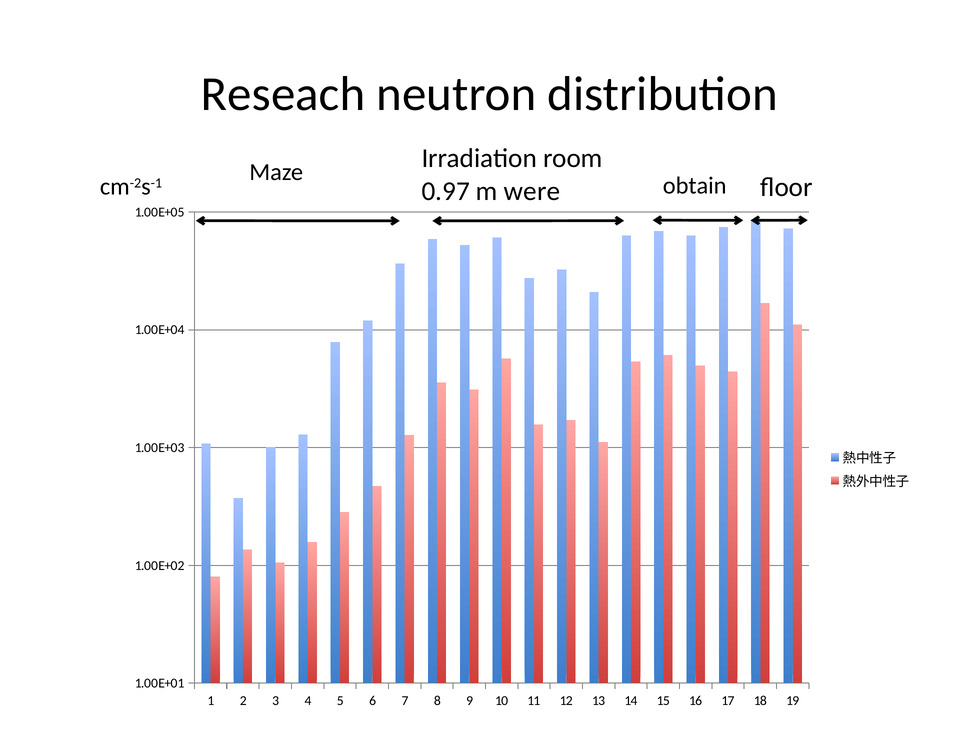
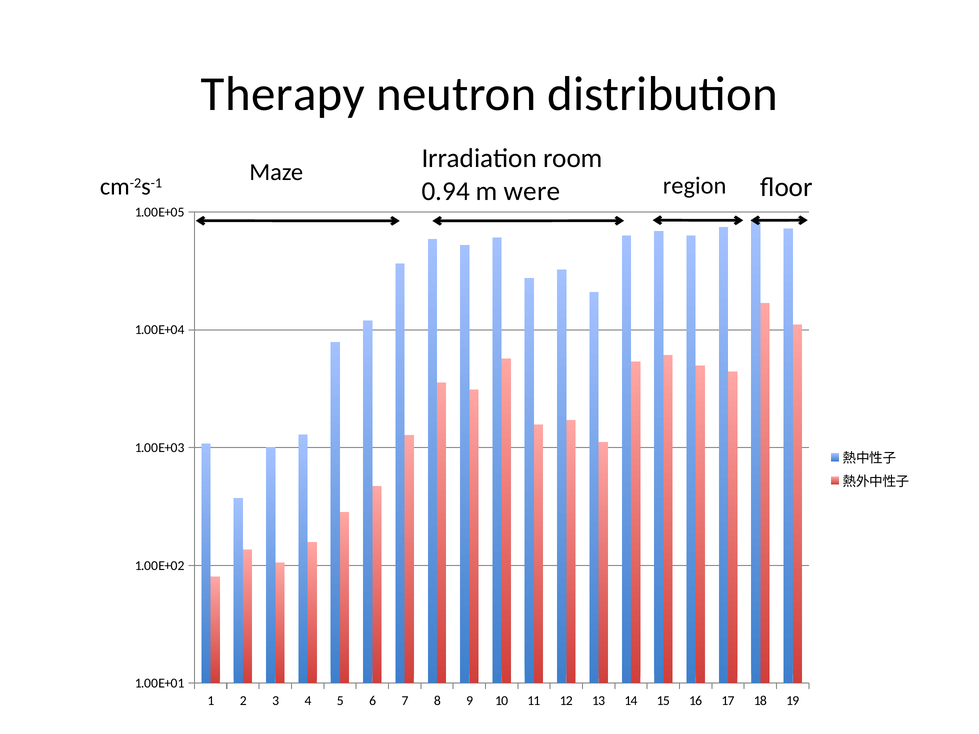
Reseach: Reseach -> Therapy
obtain: obtain -> region
0.97: 0.97 -> 0.94
